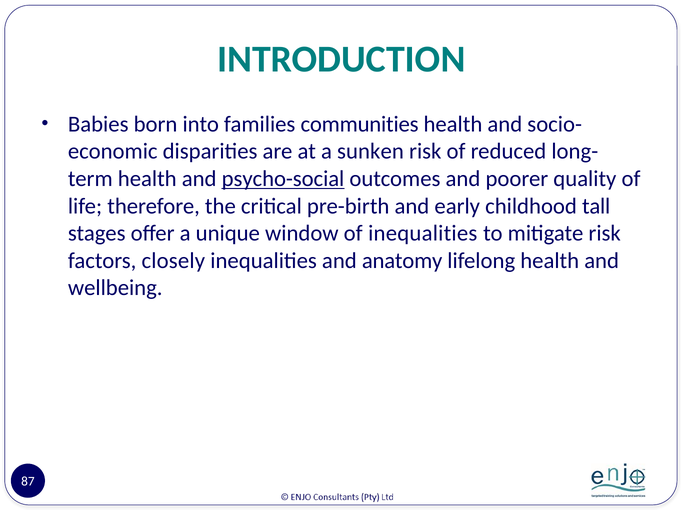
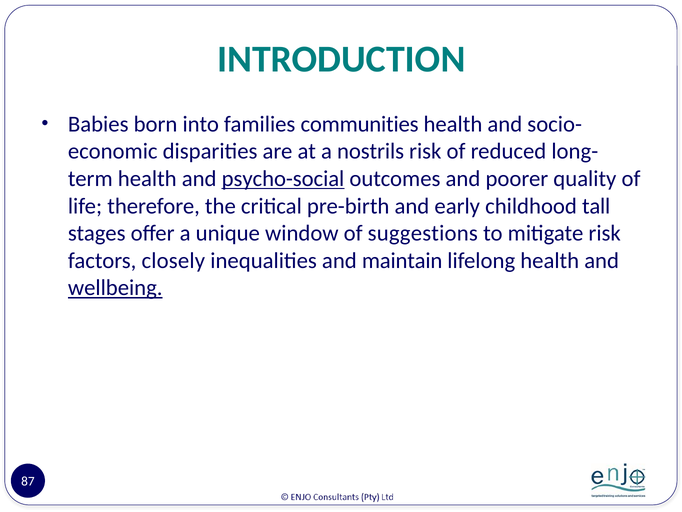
sunken: sunken -> nostrils
of inequalities: inequalities -> suggestions
anatomy: anatomy -> maintain
wellbeing underline: none -> present
